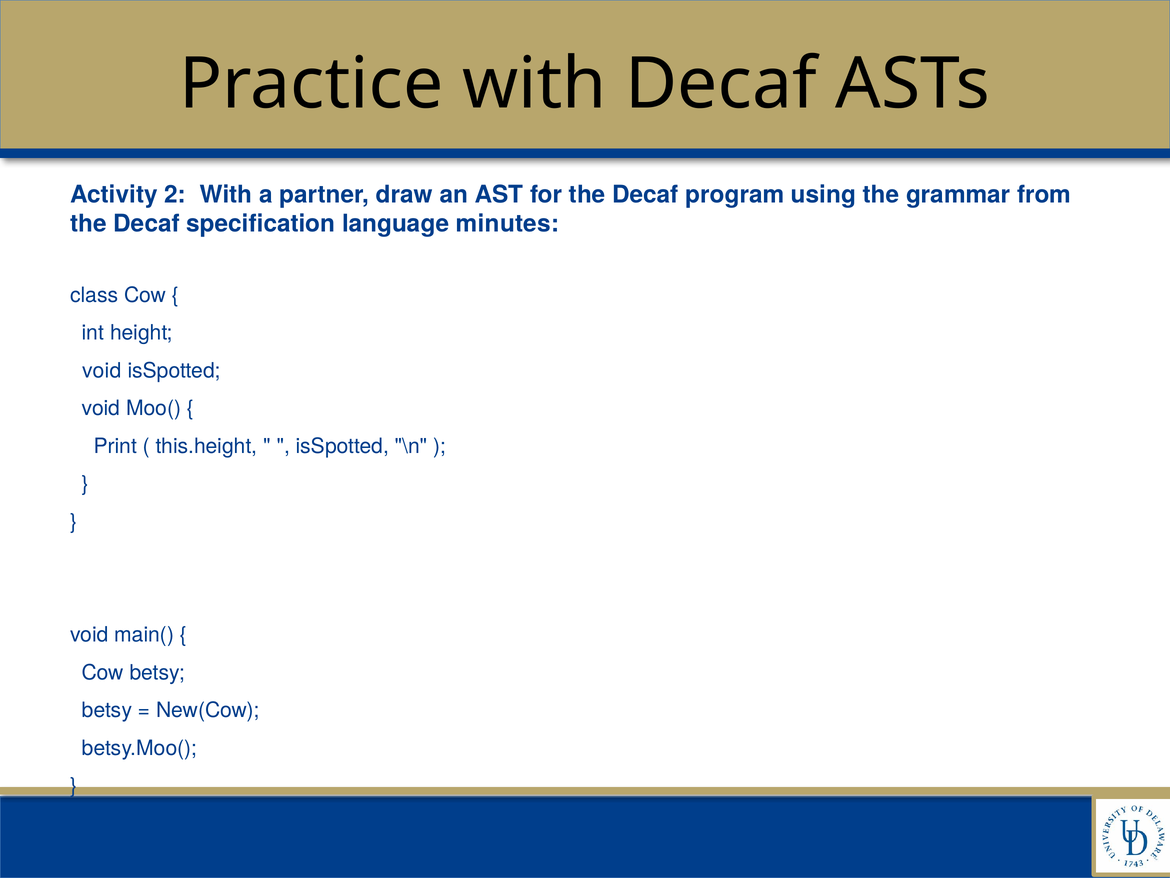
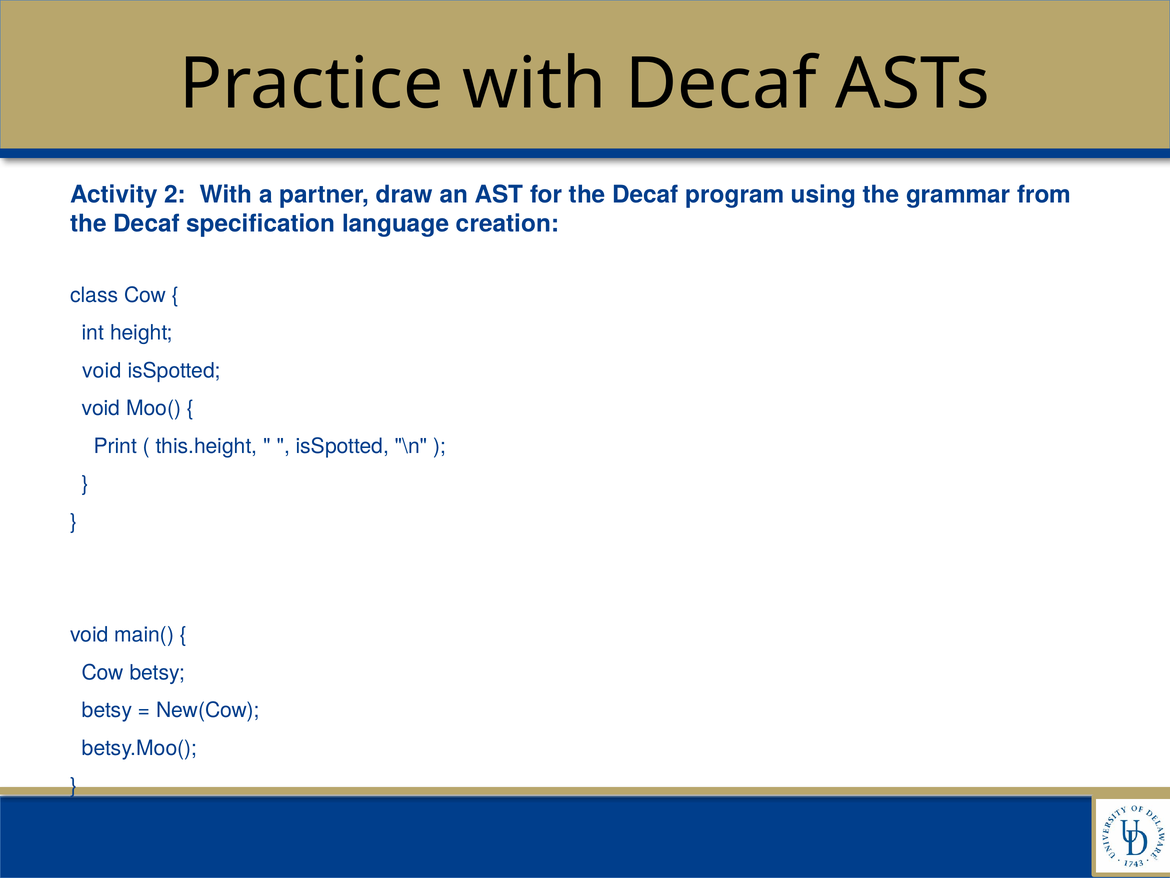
minutes: minutes -> creation
